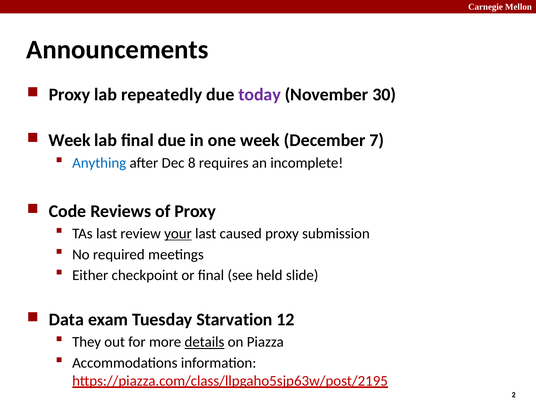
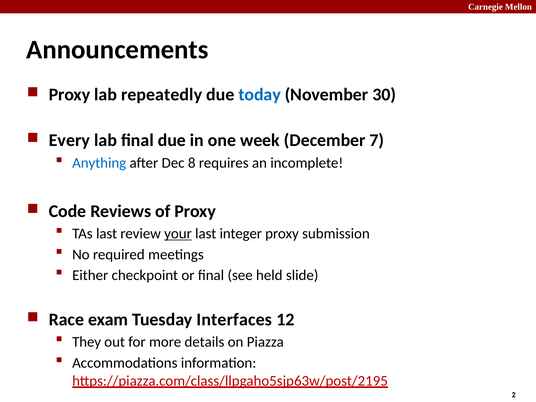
today colour: purple -> blue
Week at (70, 140): Week -> Every
caused: caused -> integer
Data: Data -> Race
Starvation: Starvation -> Interfaces
details underline: present -> none
